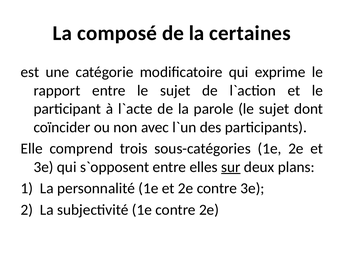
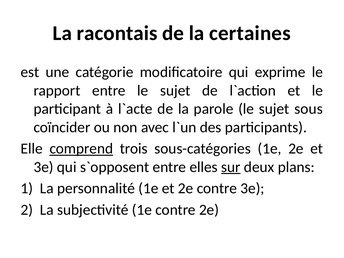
composé: composé -> racontais
dont: dont -> sous
comprend underline: none -> present
